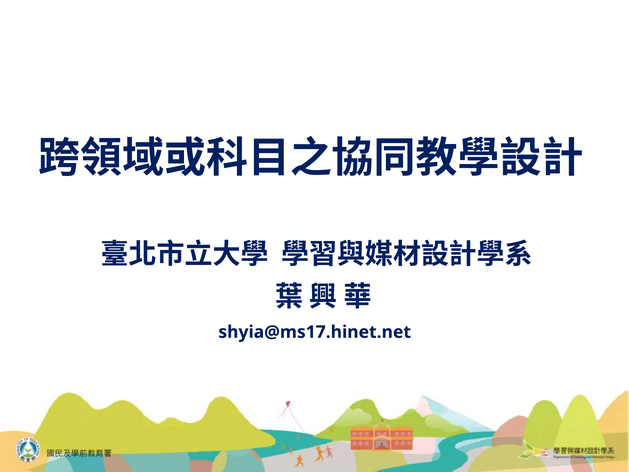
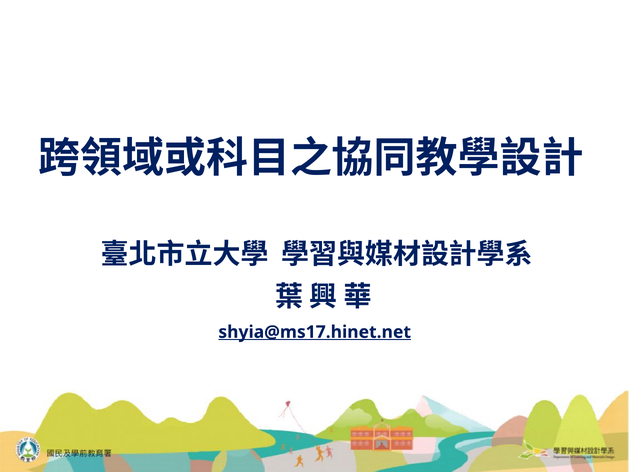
shyia@ms17.hinet.net underline: none -> present
